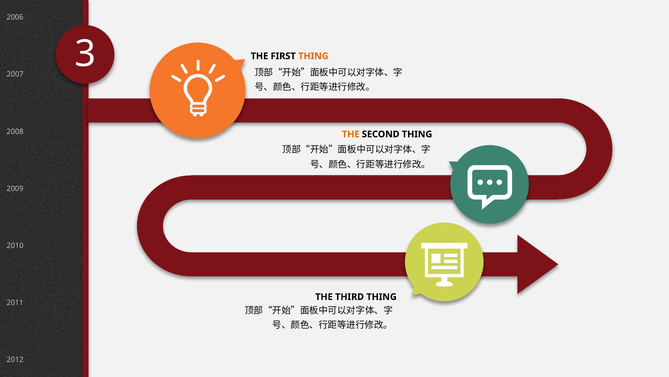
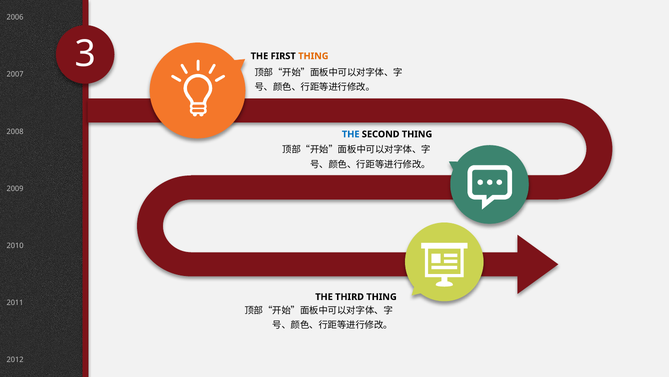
THE at (351, 134) colour: orange -> blue
